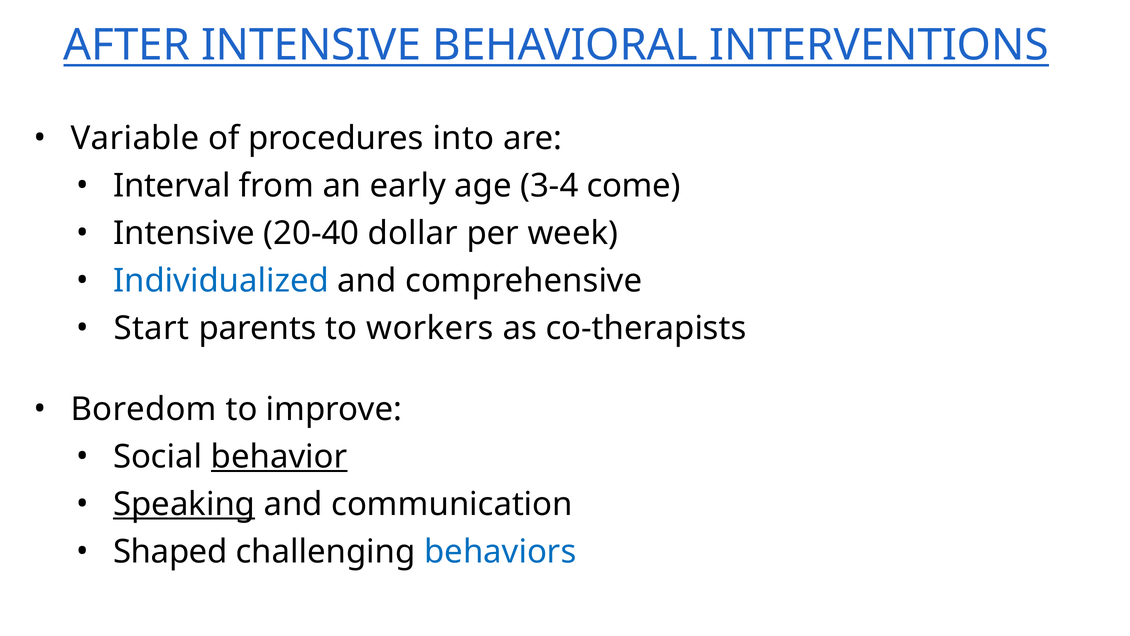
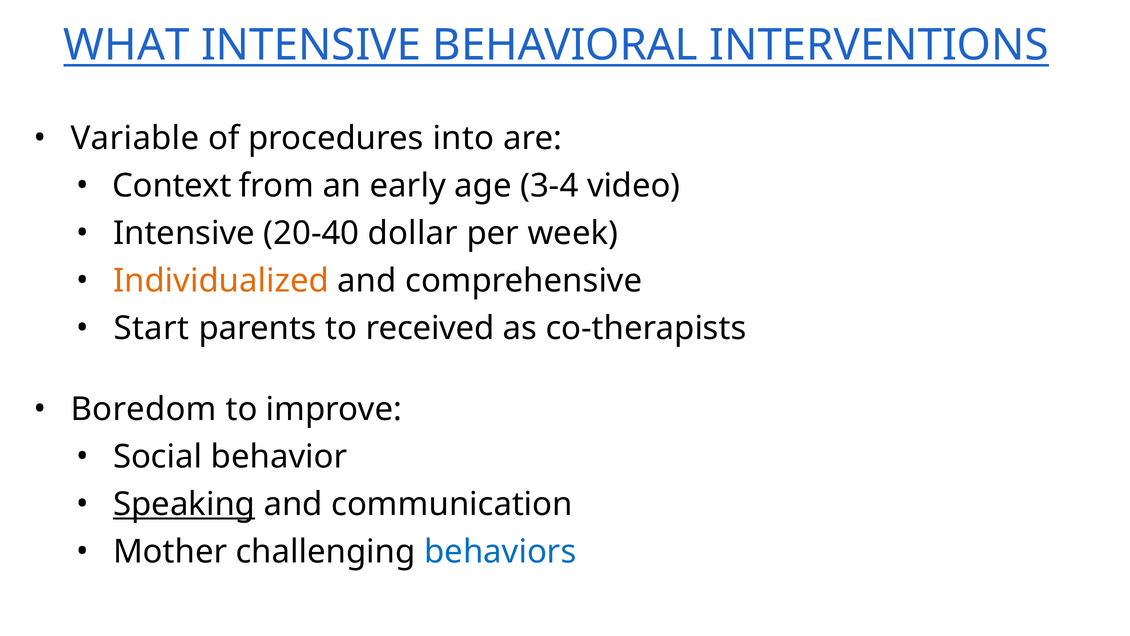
AFTER: AFTER -> WHAT
Interval: Interval -> Context
come: come -> video
Individualized colour: blue -> orange
workers: workers -> received
behavior underline: present -> none
Shaped: Shaped -> Mother
